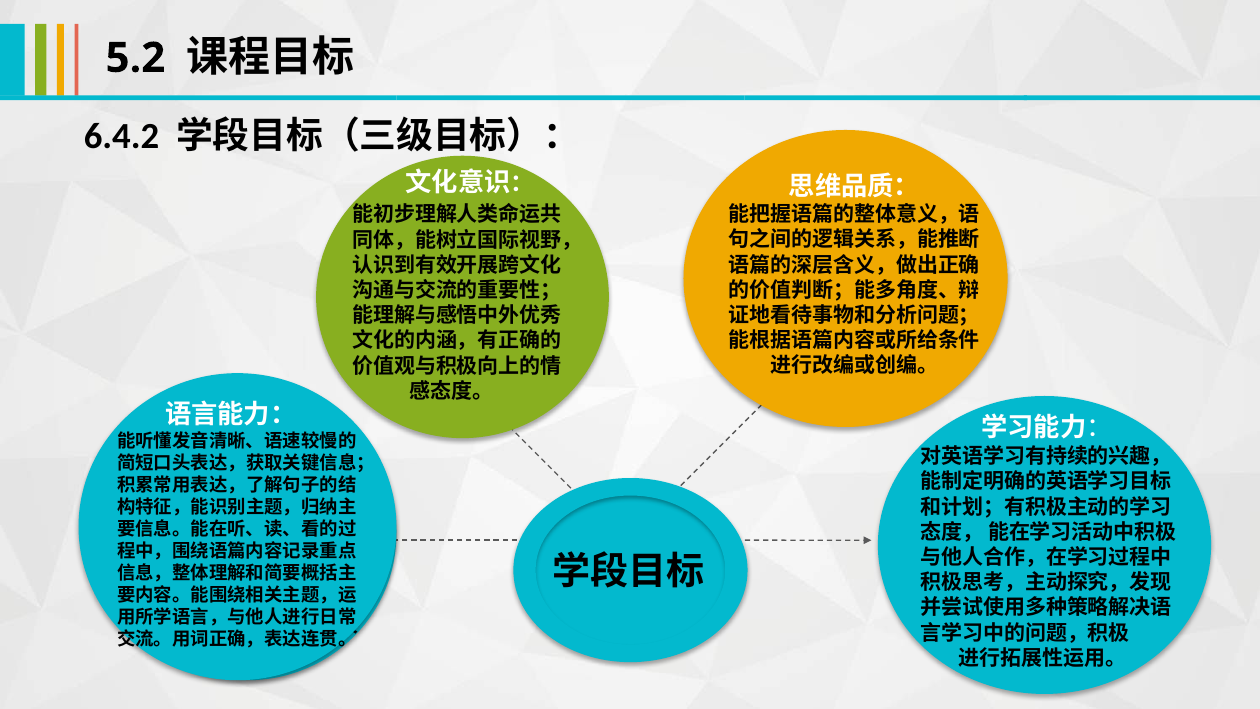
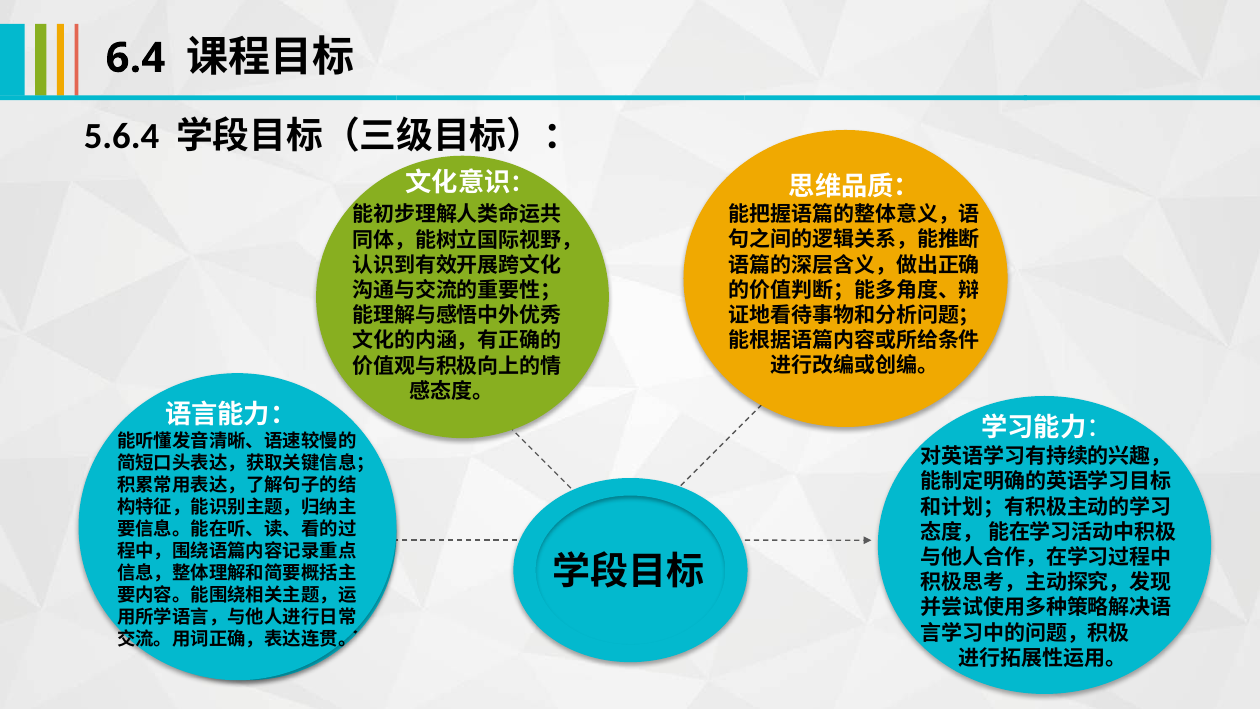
5.2: 5.2 -> 6.4
6.4.2: 6.4.2 -> 5.6.4
